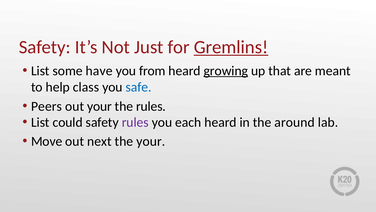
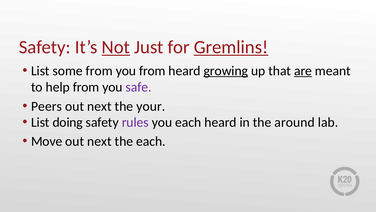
Not underline: none -> present
some have: have -> from
are underline: none -> present
help class: class -> from
safe colour: blue -> purple
your at (99, 106): your -> next
the rules: rules -> your
could: could -> doing
the your: your -> each
